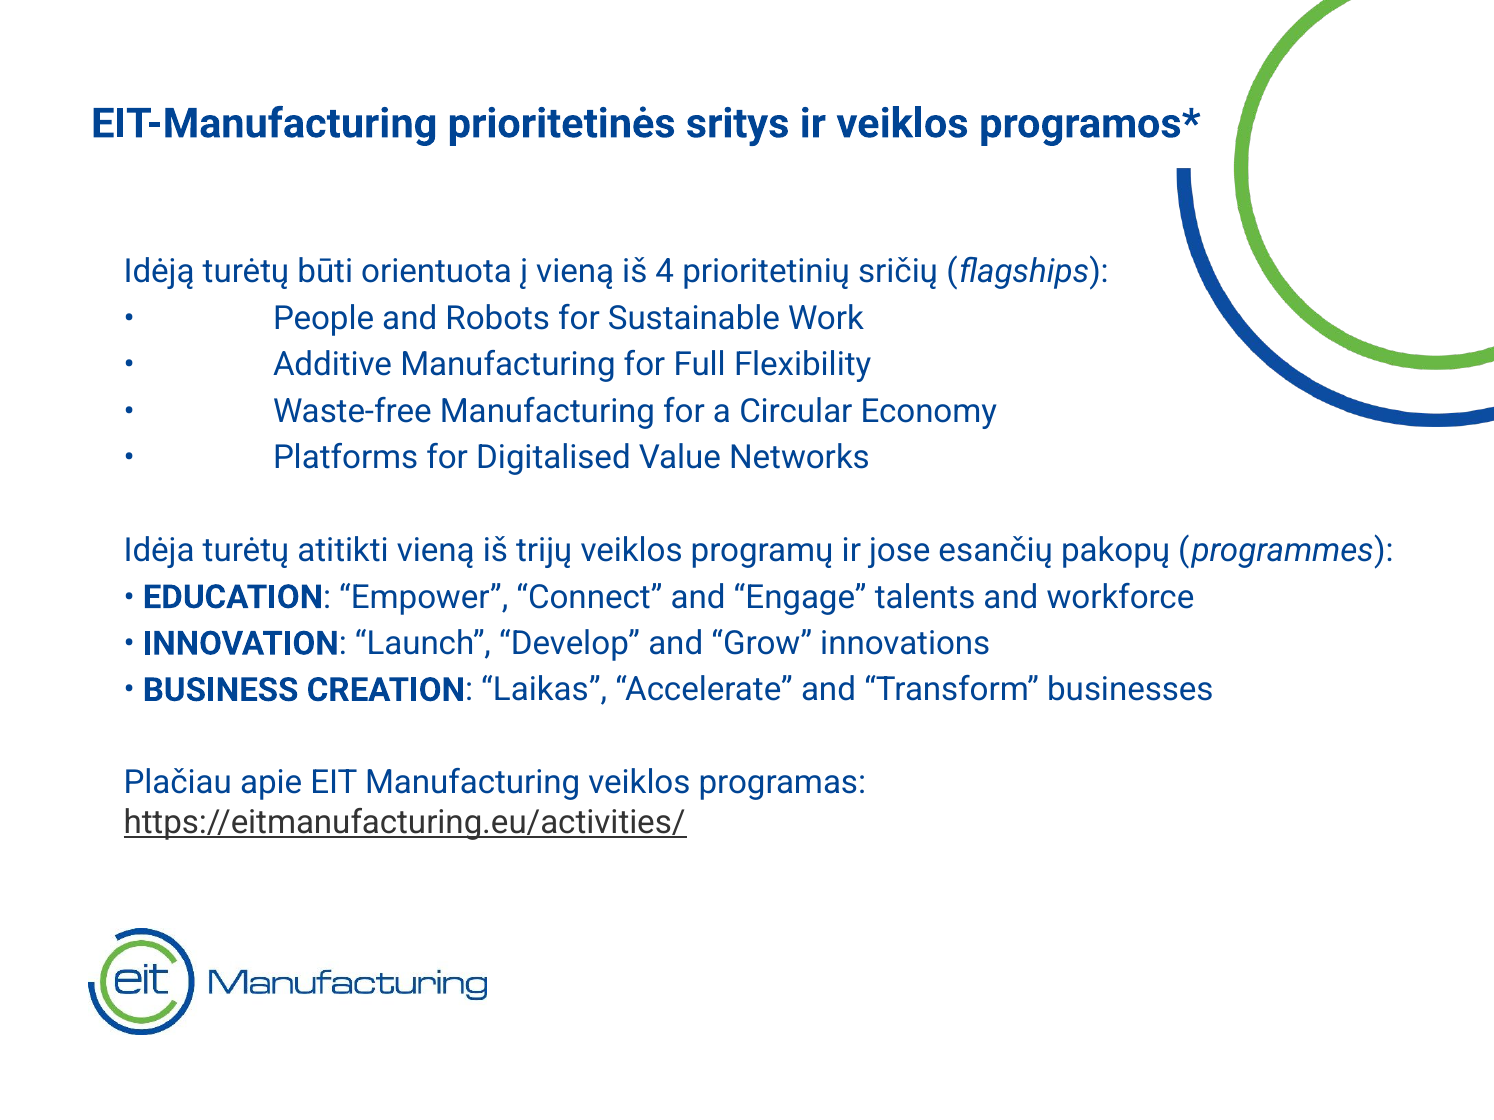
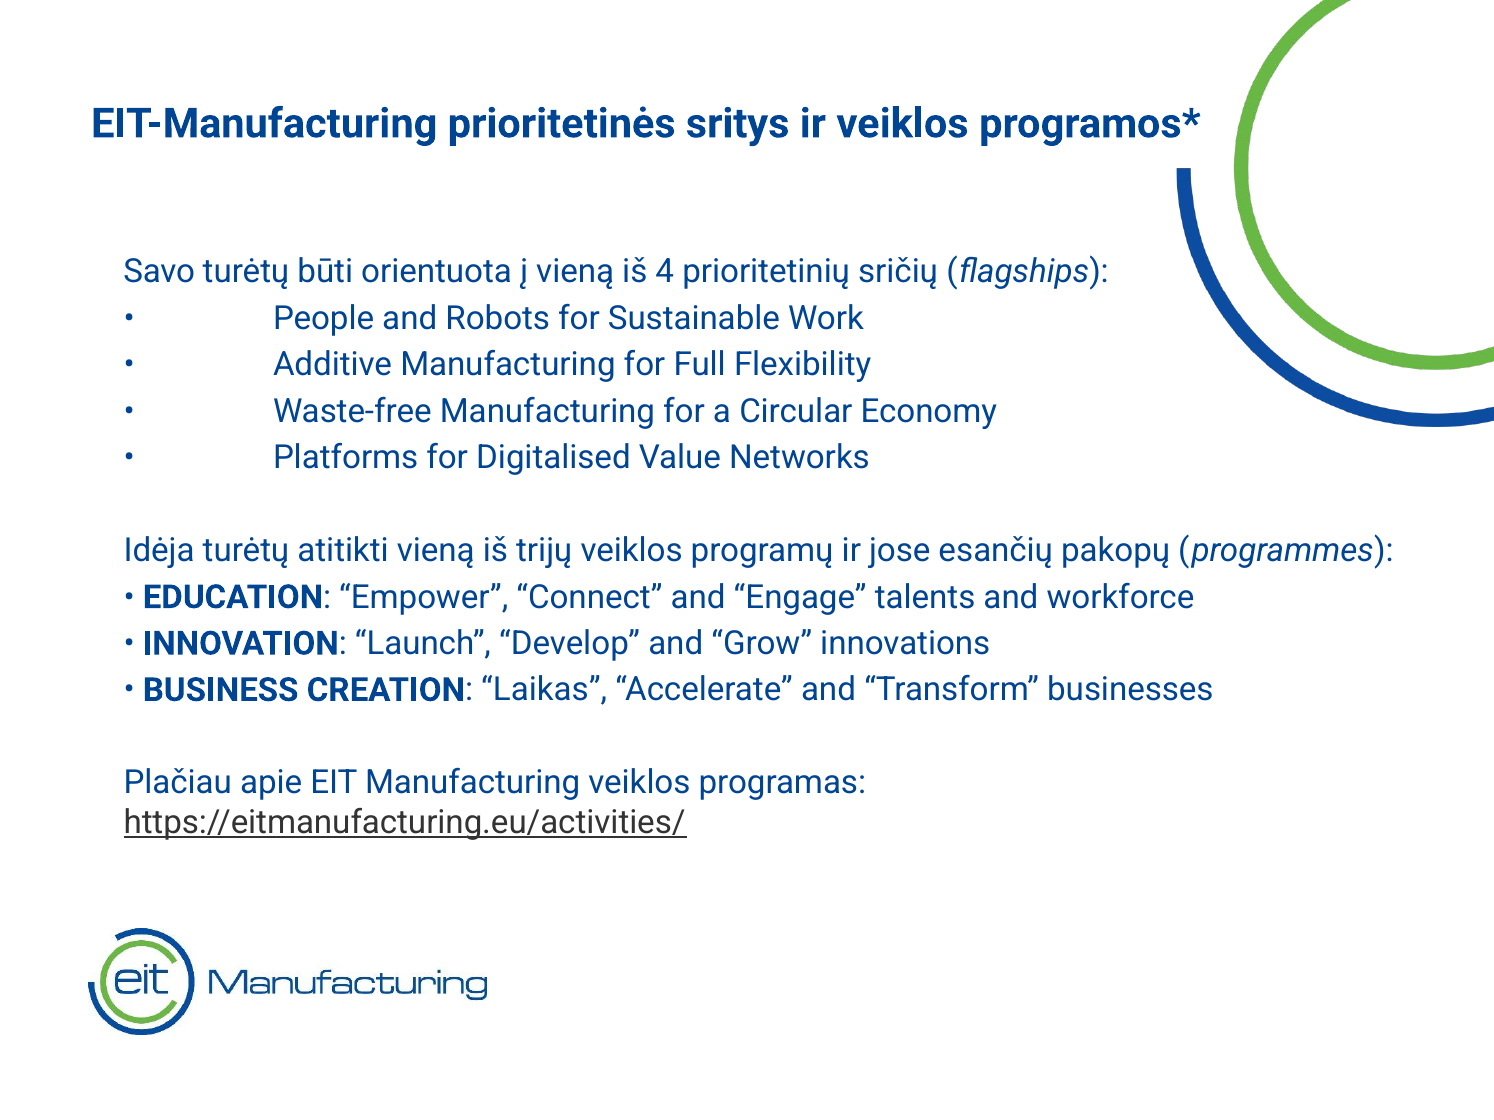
Idėją: Idėją -> Savo
